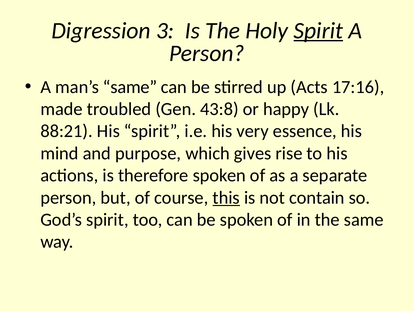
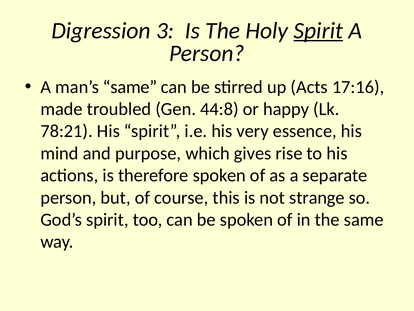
43:8: 43:8 -> 44:8
88:21: 88:21 -> 78:21
this underline: present -> none
contain: contain -> strange
